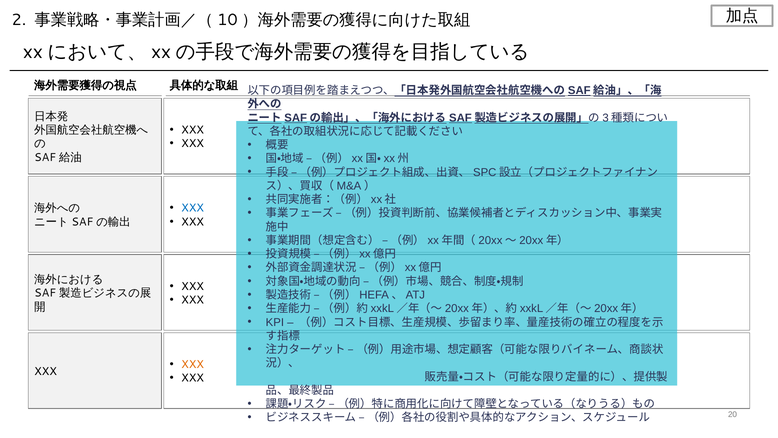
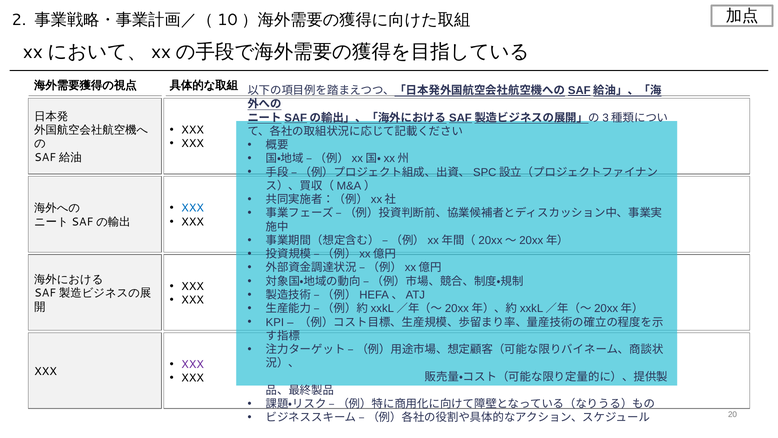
XXX at (193, 364) colour: orange -> purple
